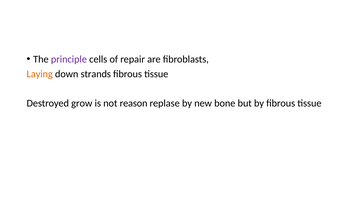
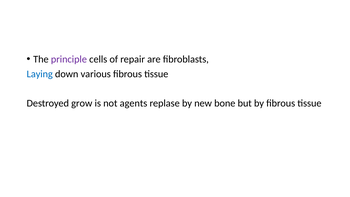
Laying colour: orange -> blue
strands: strands -> various
reason: reason -> agents
